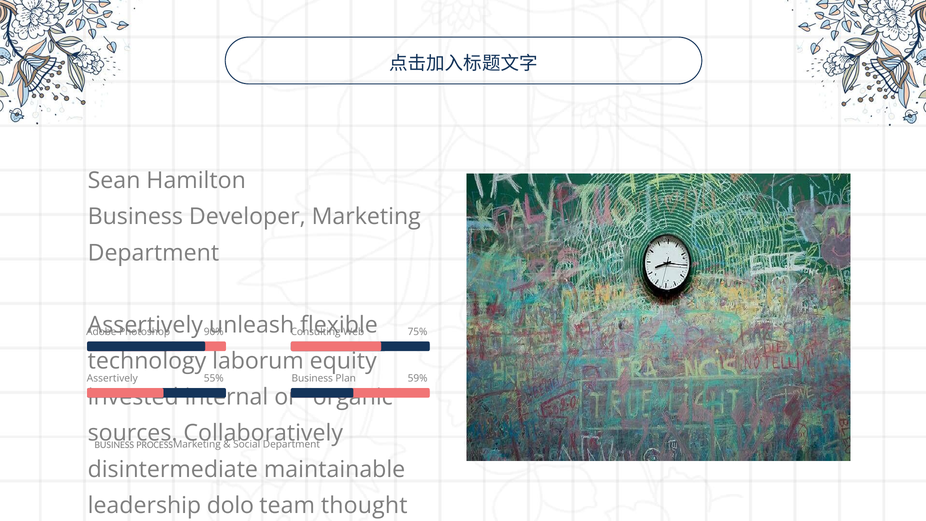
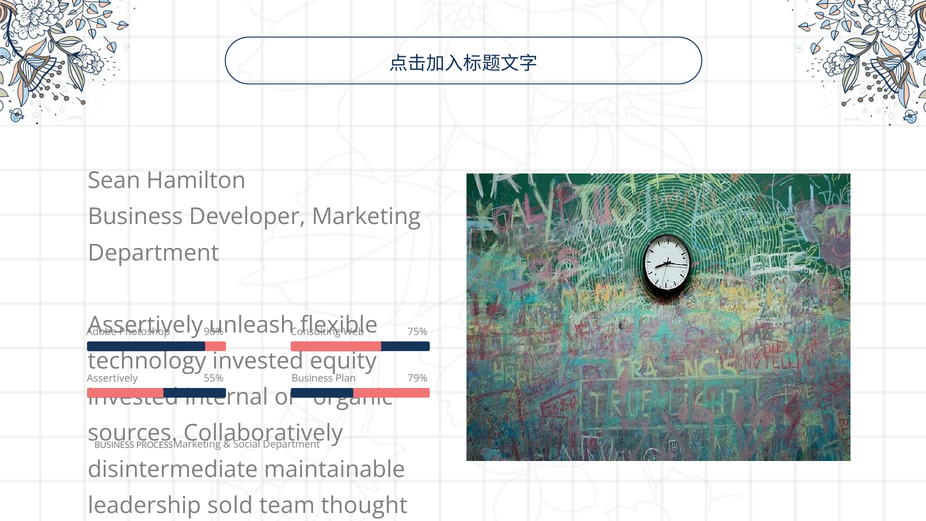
technology laborum: laborum -> invested
59%: 59% -> 79%
dolo: dolo -> sold
